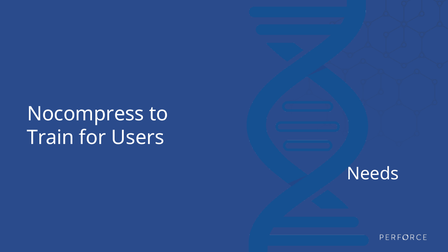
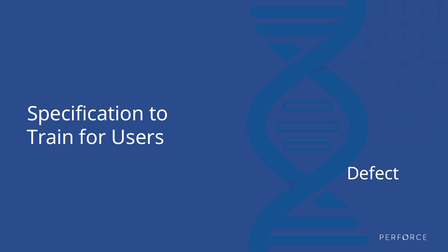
Nocompress: Nocompress -> Specification
Needs: Needs -> Defect
